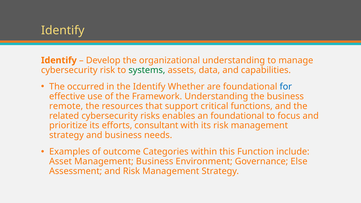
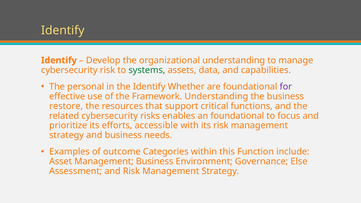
occurred: occurred -> personal
for colour: blue -> purple
remote: remote -> restore
consultant: consultant -> accessible
